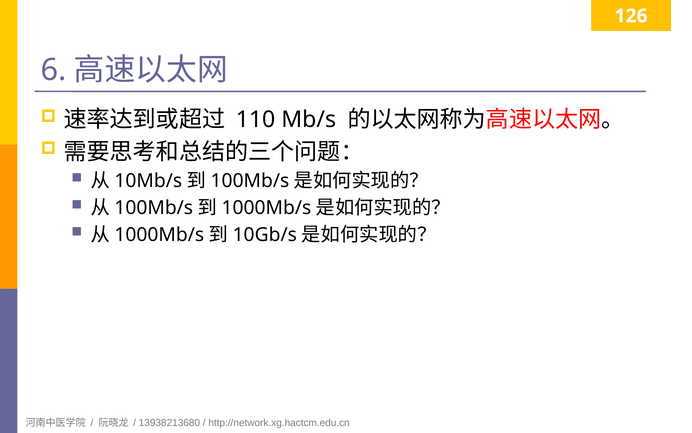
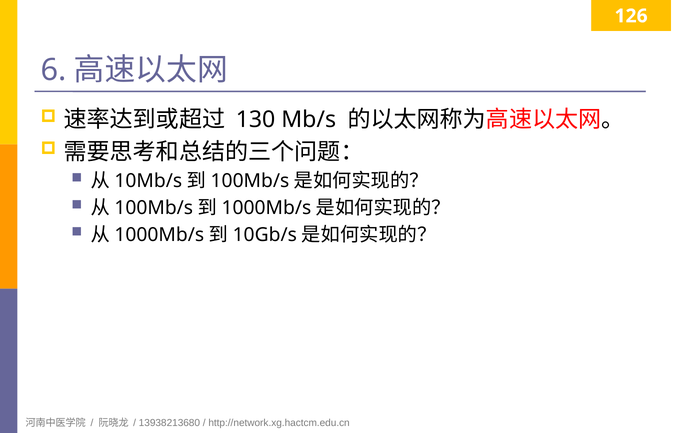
110: 110 -> 130
